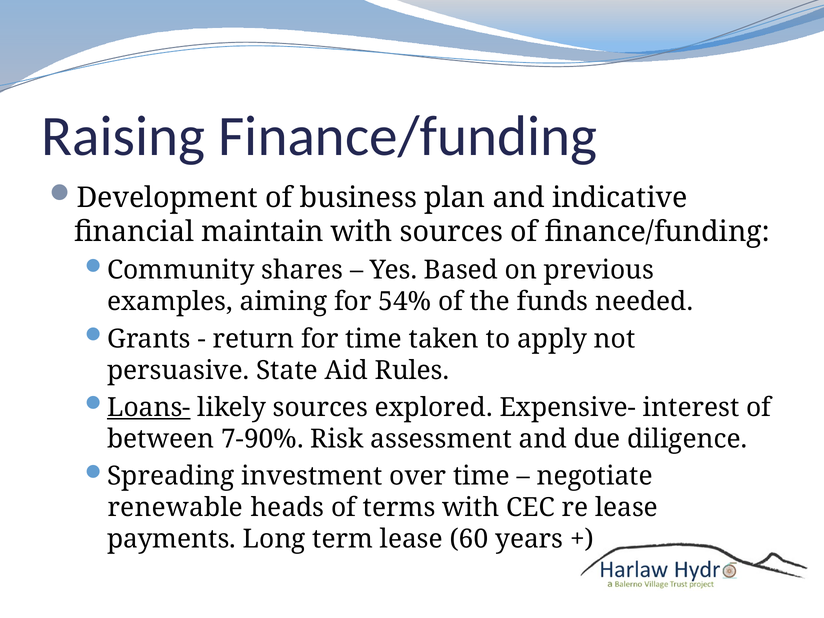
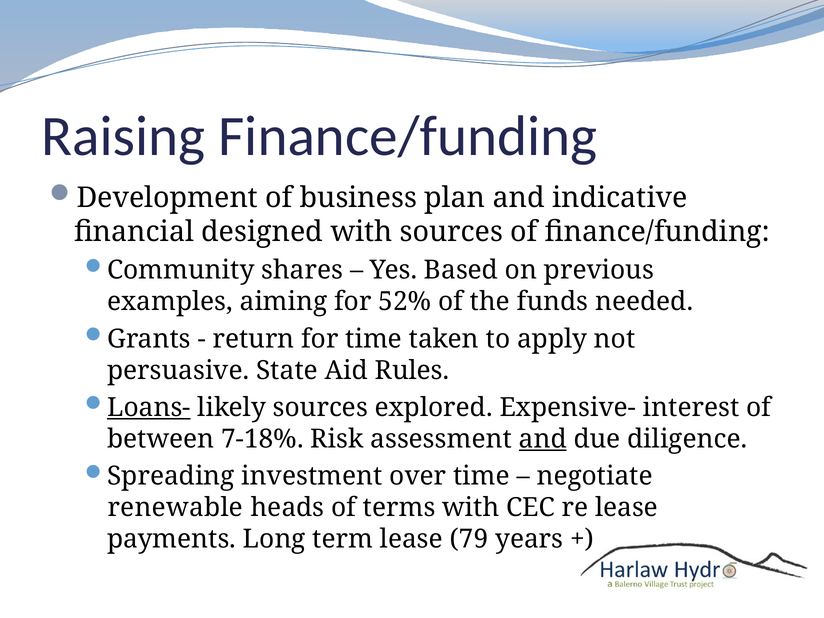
maintain: maintain -> designed
54%: 54% -> 52%
7-90%: 7-90% -> 7-18%
and at (543, 439) underline: none -> present
60: 60 -> 79
